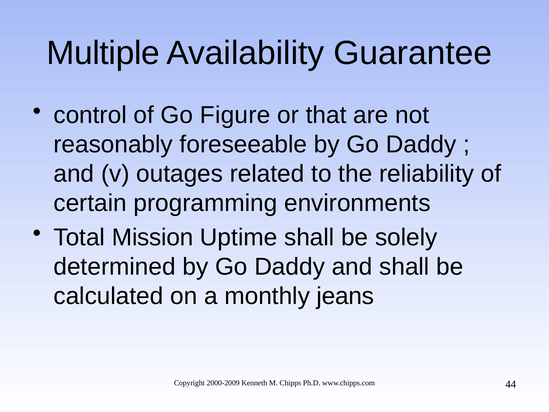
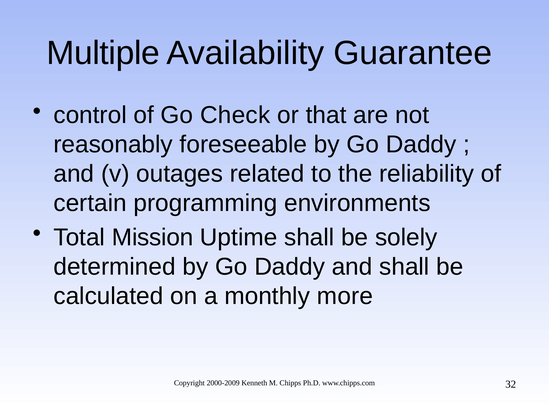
Figure: Figure -> Check
jeans: jeans -> more
44: 44 -> 32
